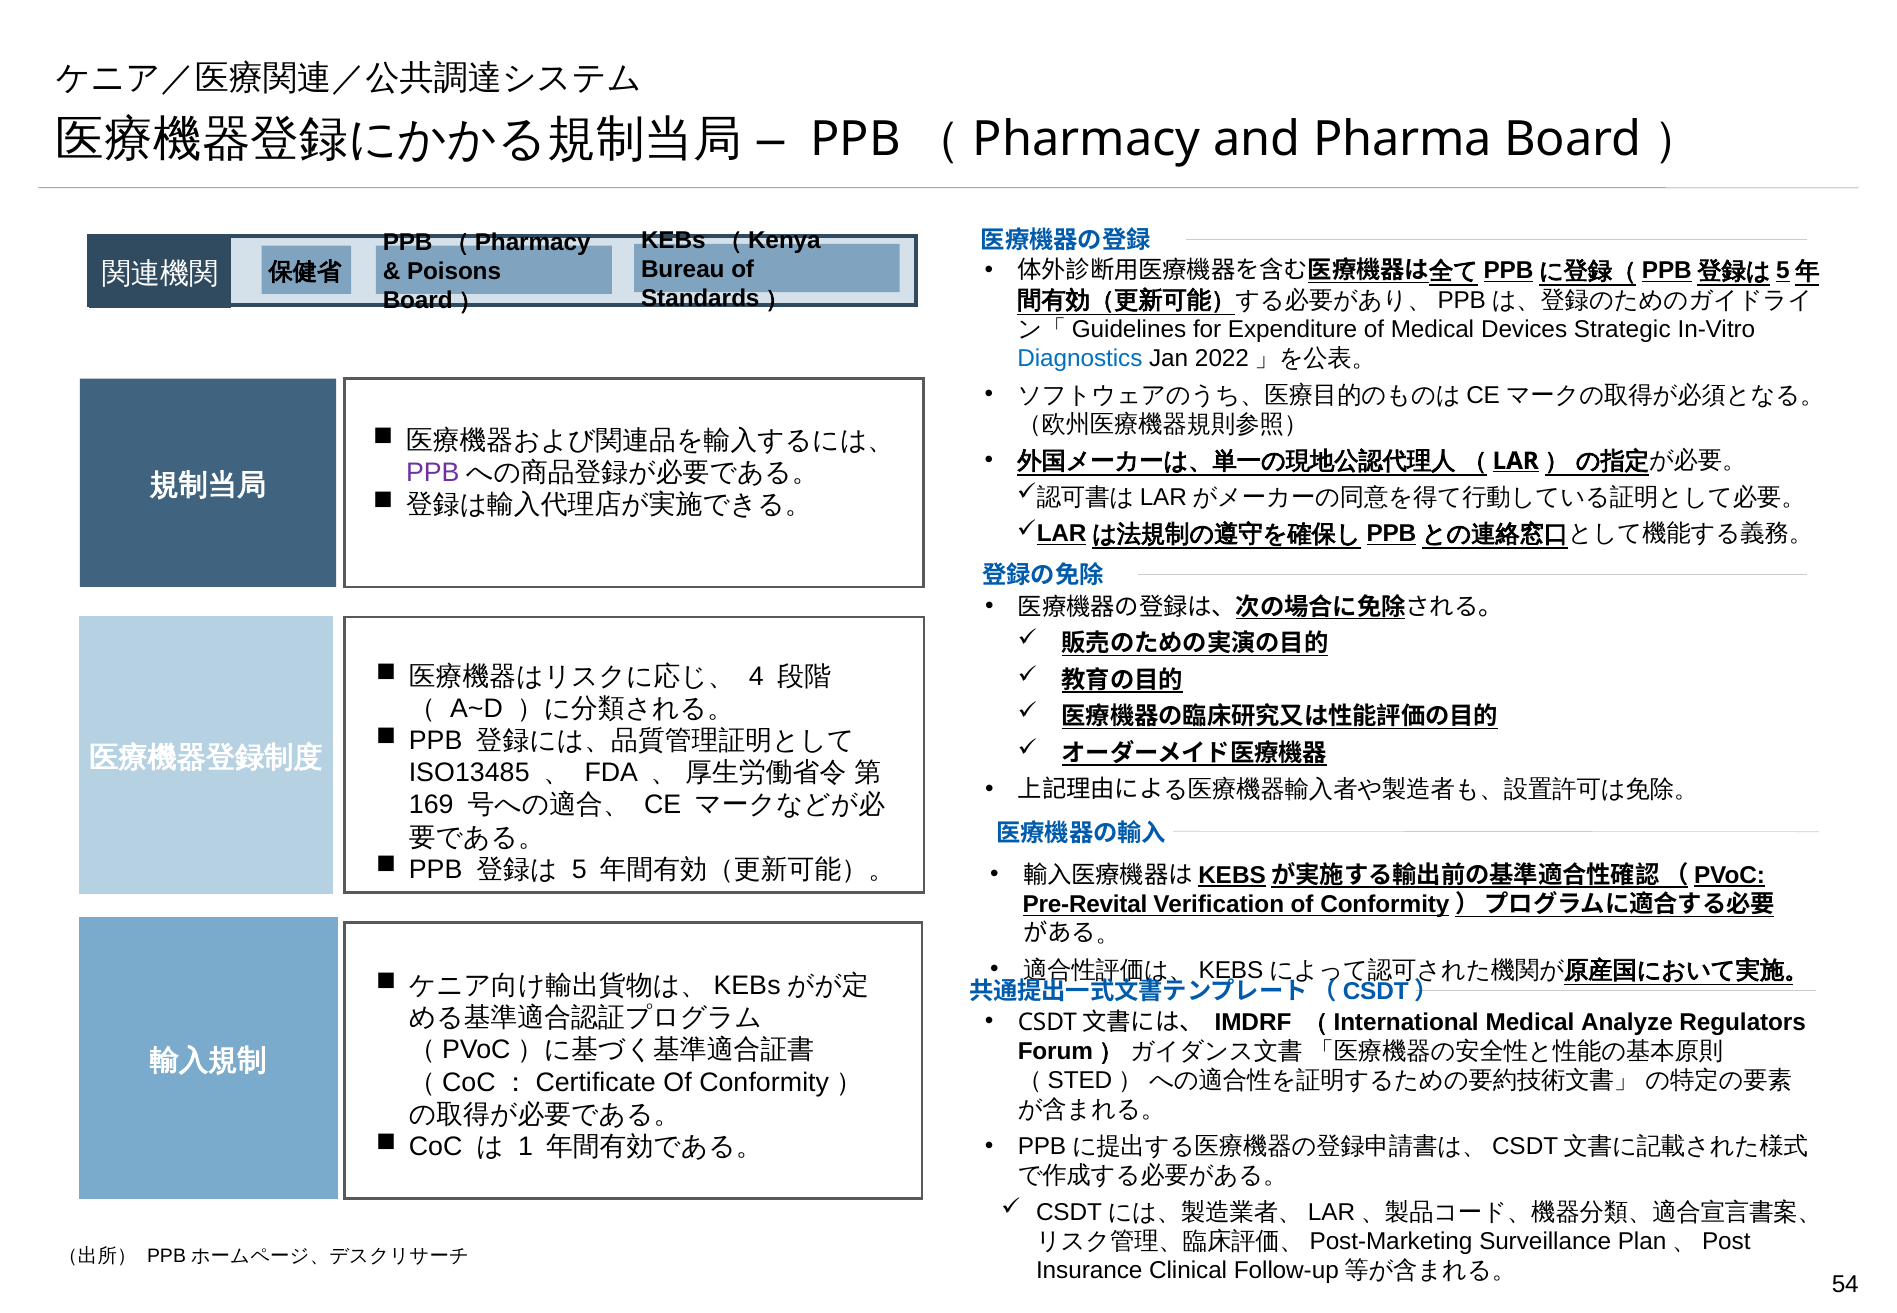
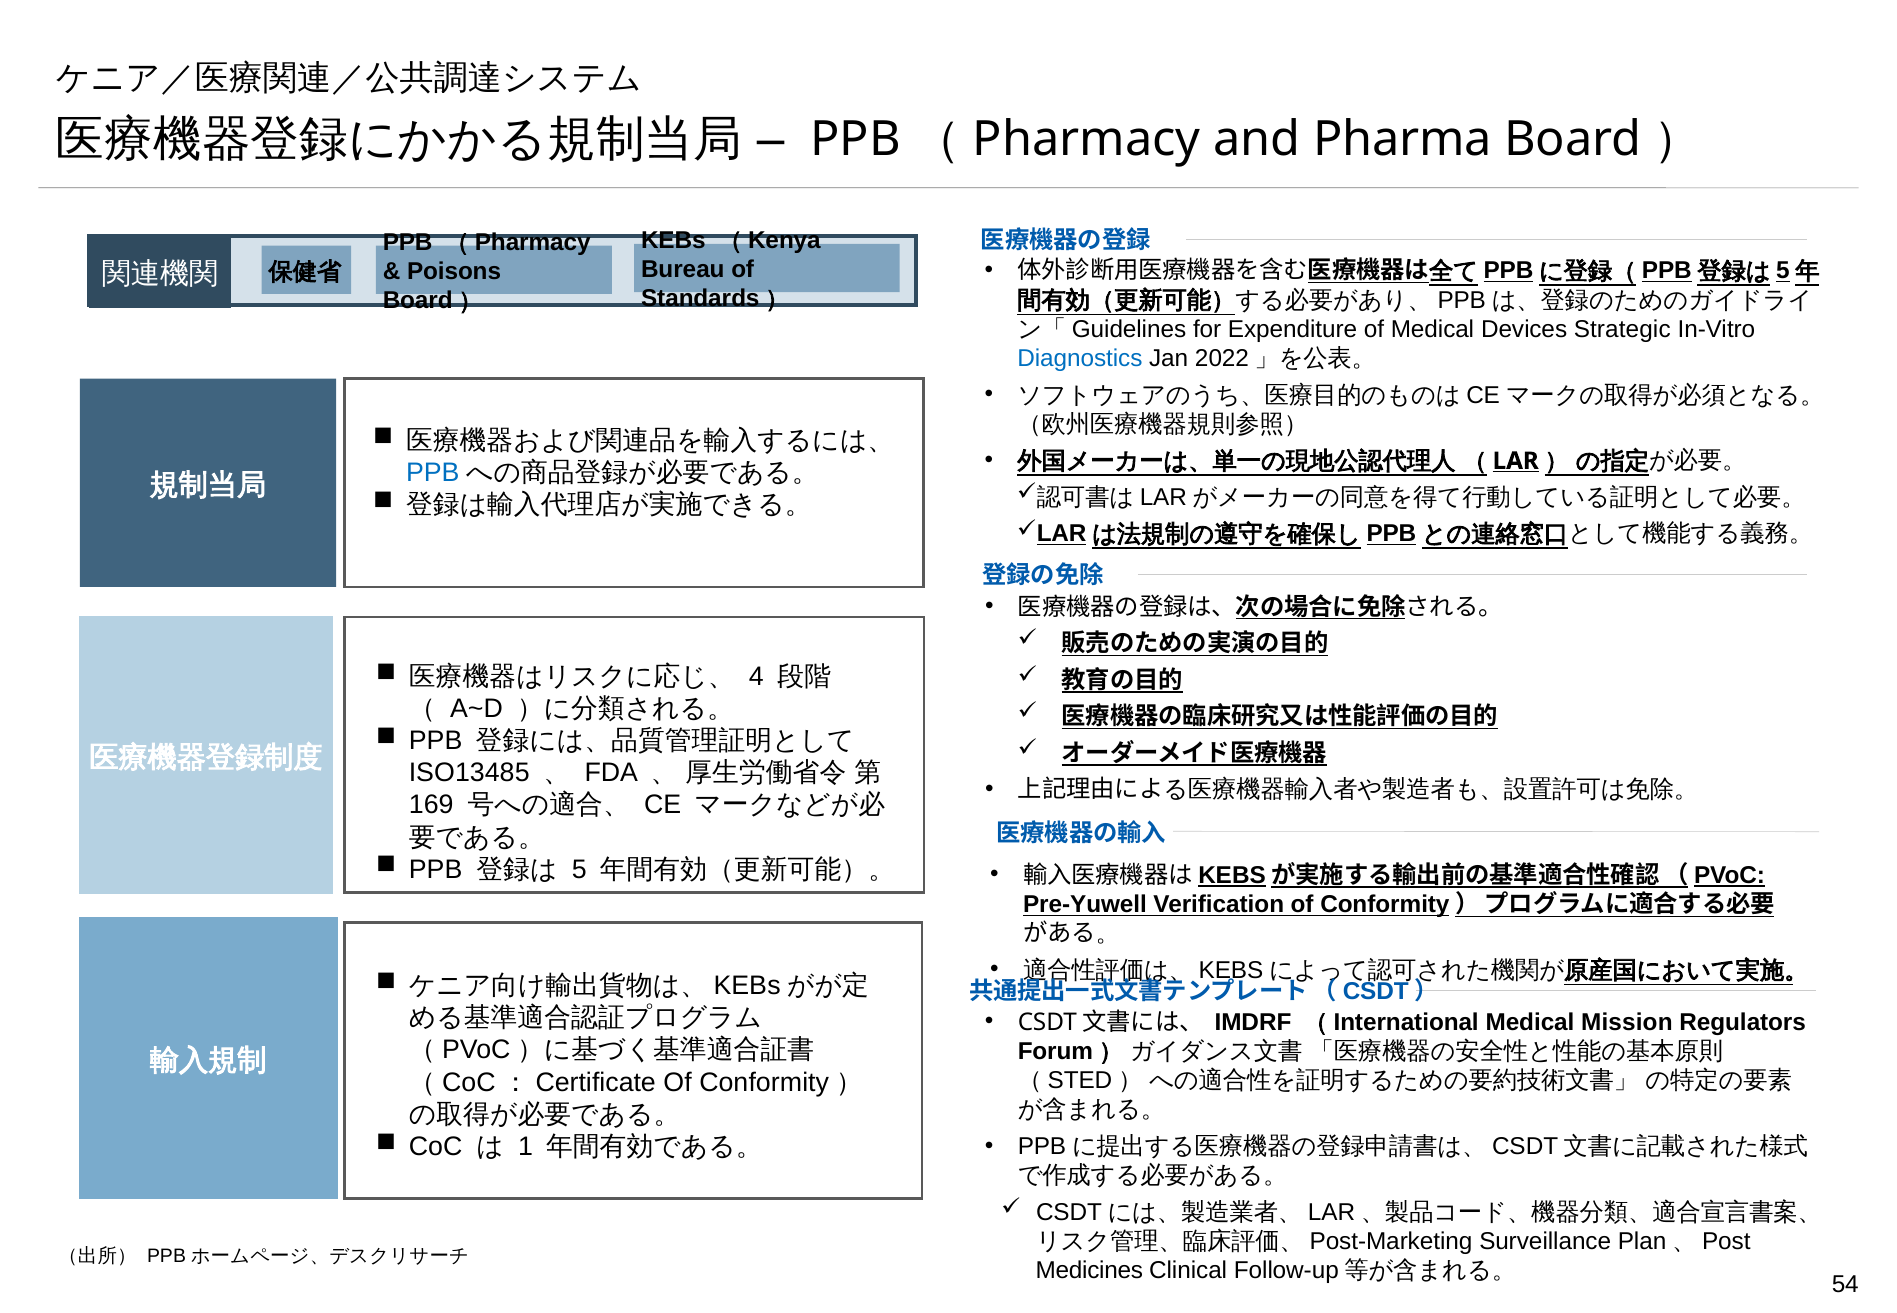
PPB at (433, 473) colour: purple -> blue
Pre-Revital: Pre-Revital -> Pre-Yuwell
Analyze: Analyze -> Mission
Insurance: Insurance -> Medicines
